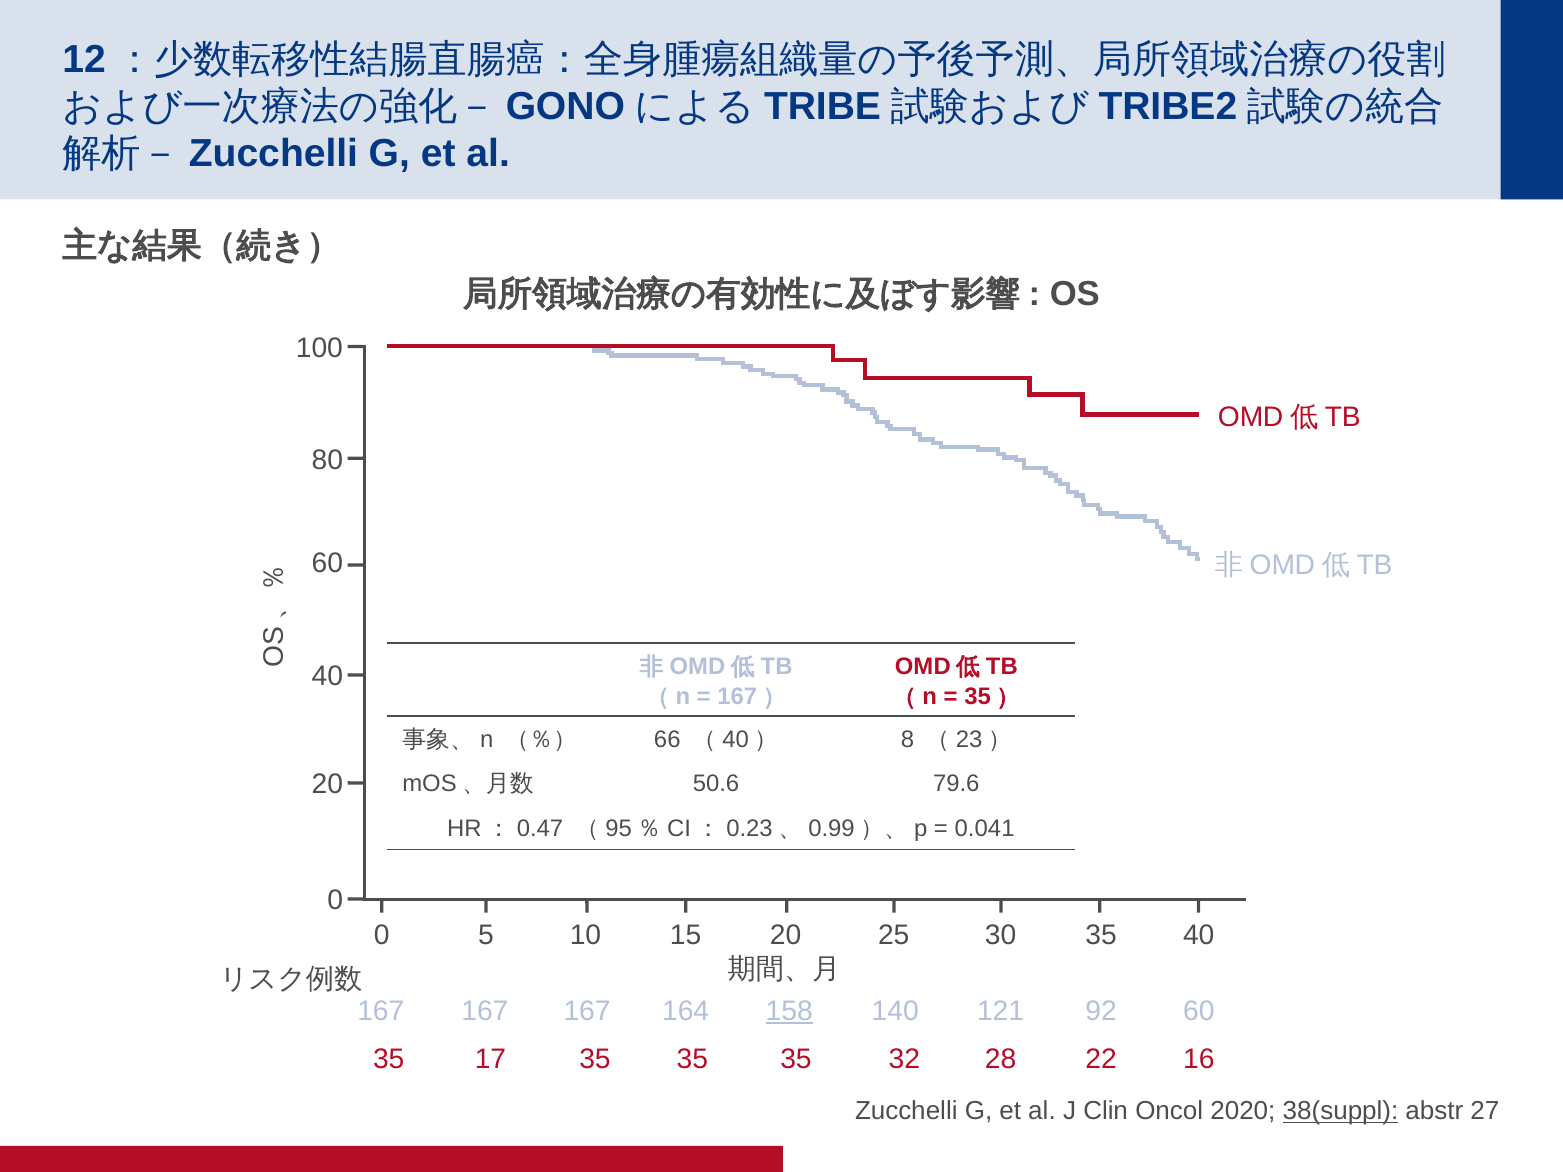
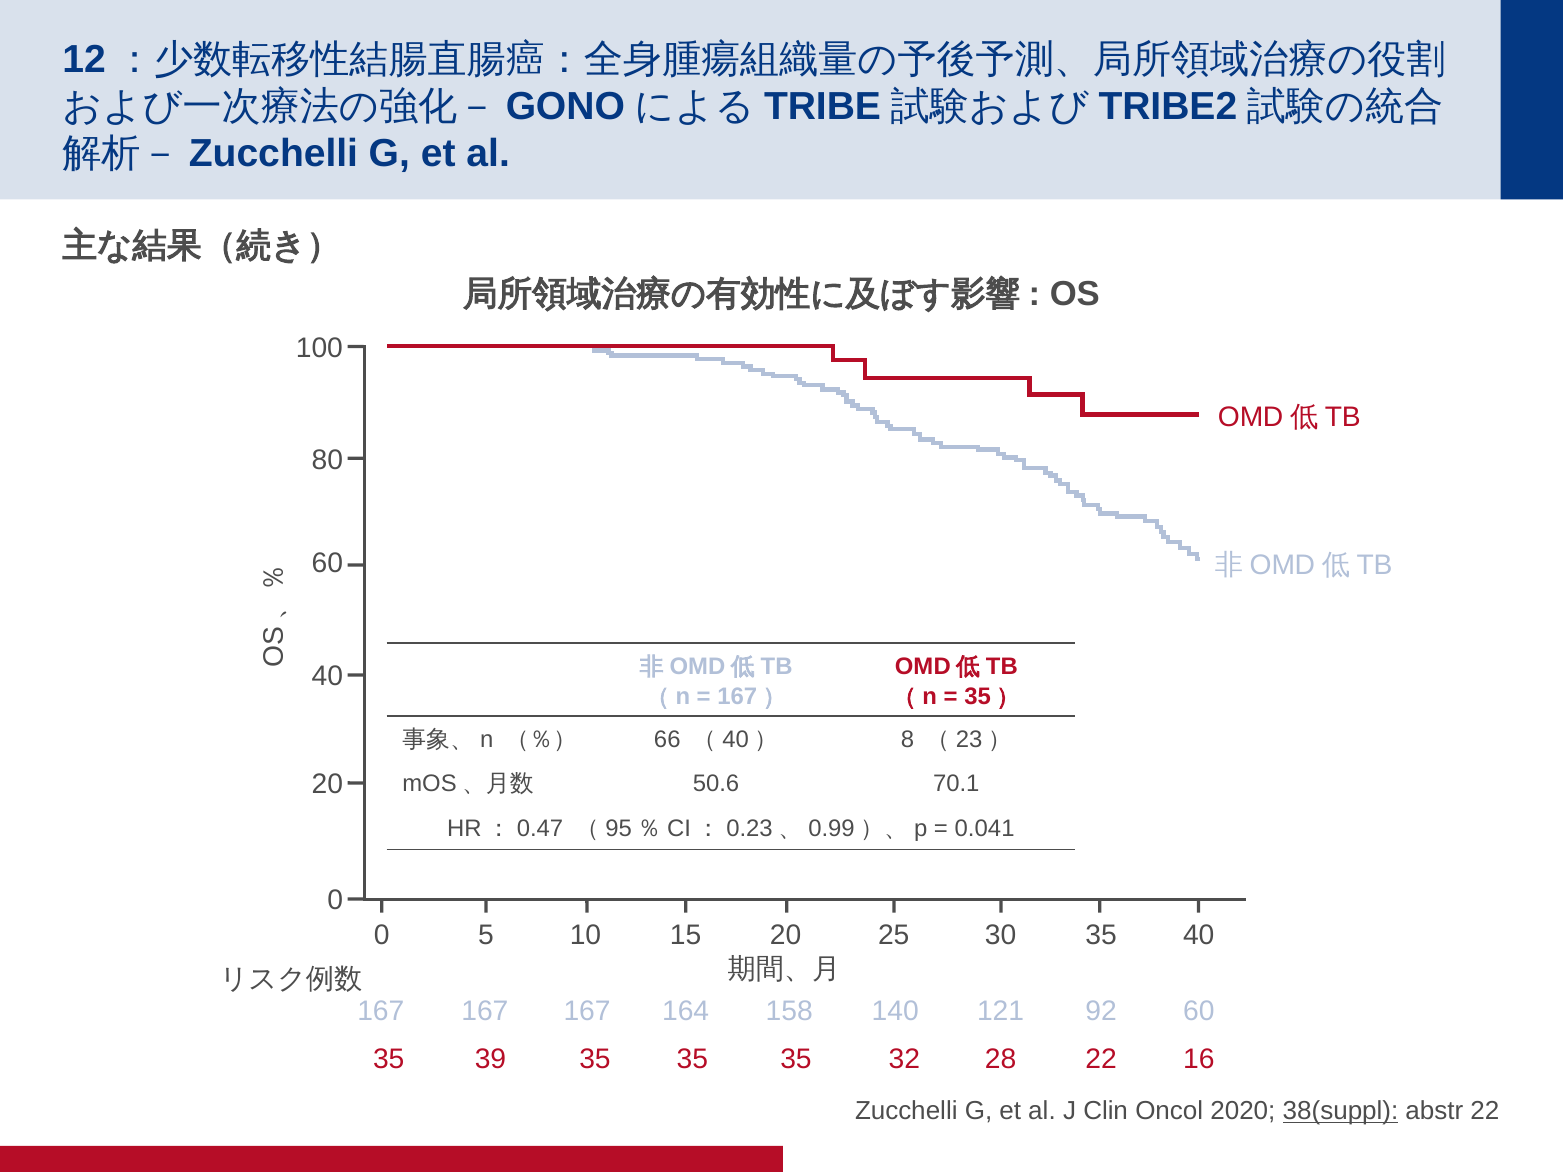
79.6: 79.6 -> 70.1
158 underline: present -> none
17: 17 -> 39
abstr 27: 27 -> 22
